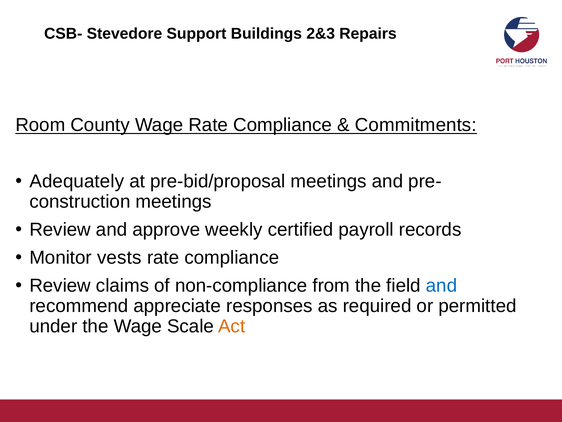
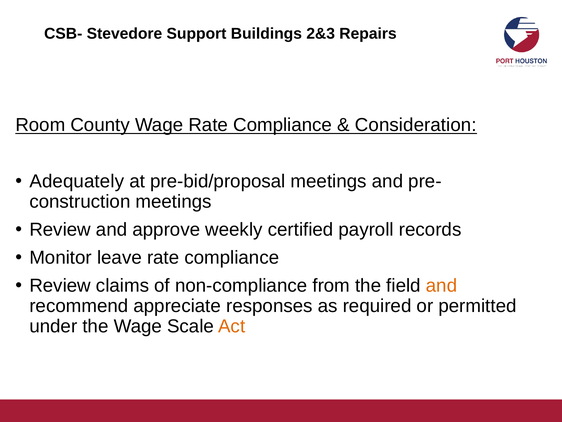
Commitments: Commitments -> Consideration
vests: vests -> leave
and at (442, 285) colour: blue -> orange
